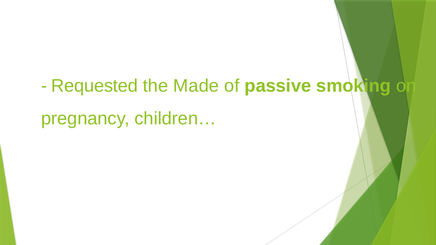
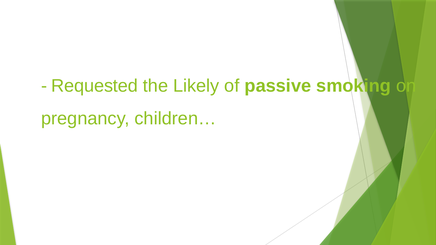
Made: Made -> Likely
